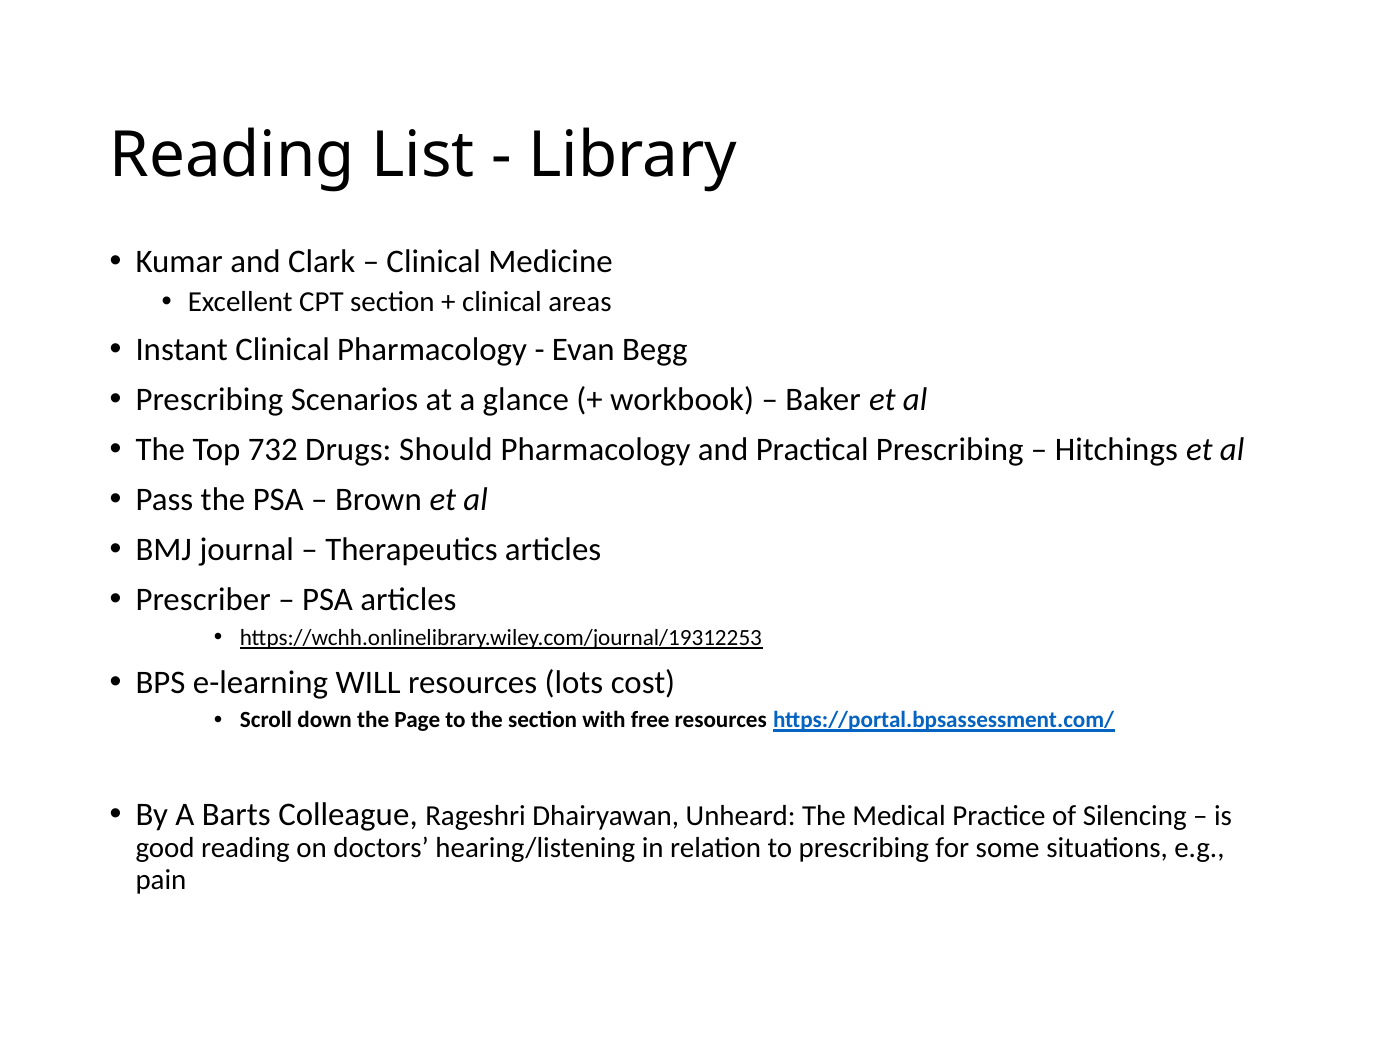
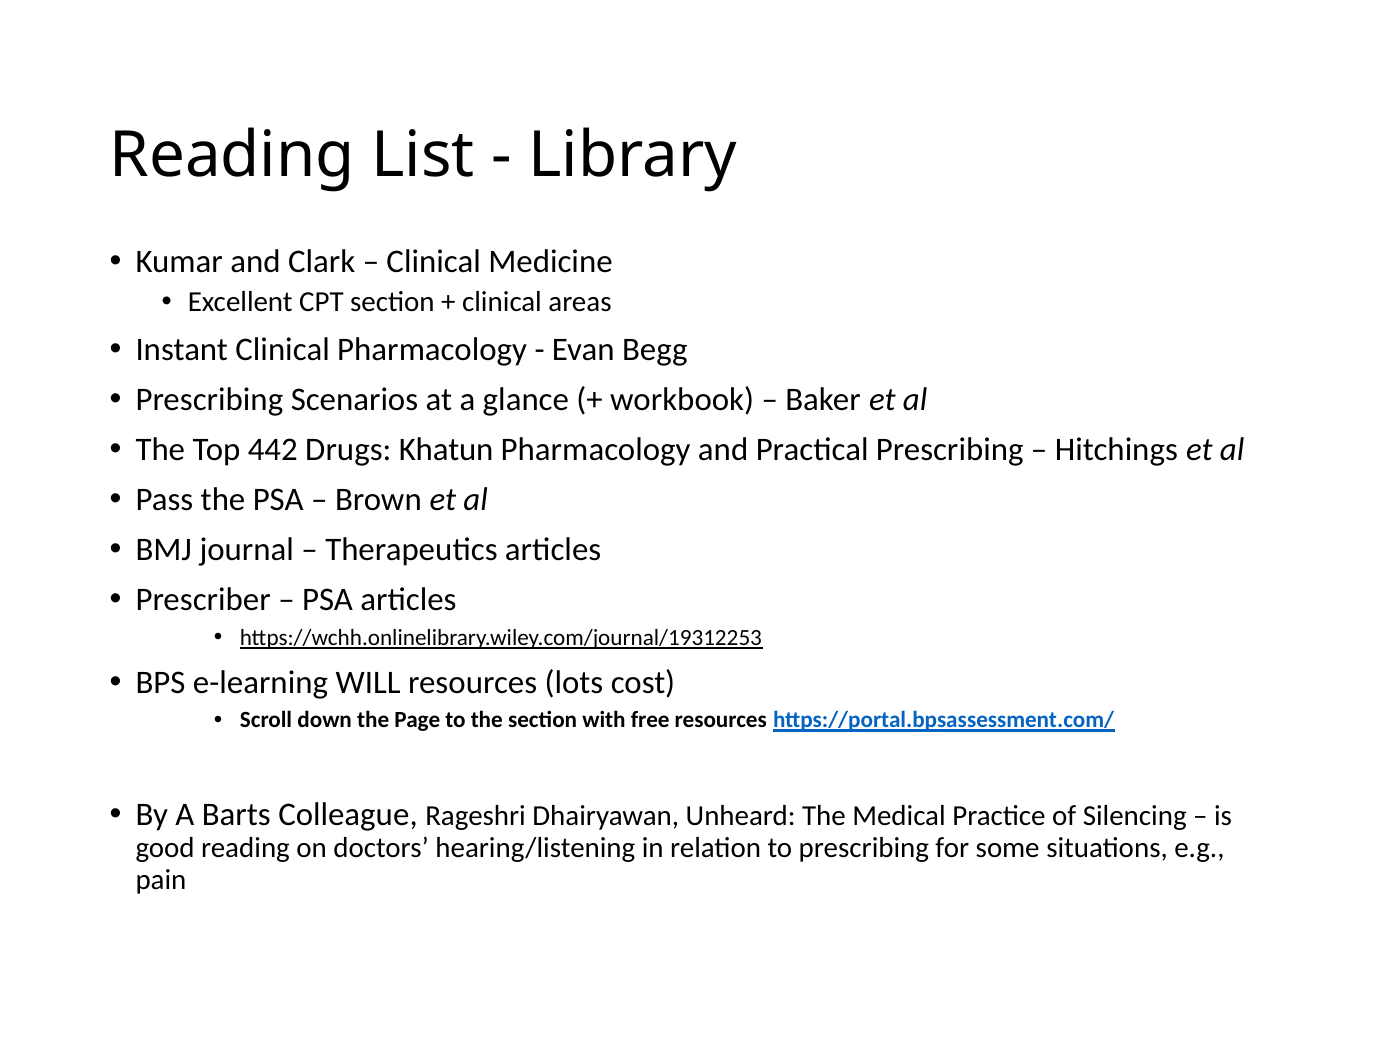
732: 732 -> 442
Should: Should -> Khatun
